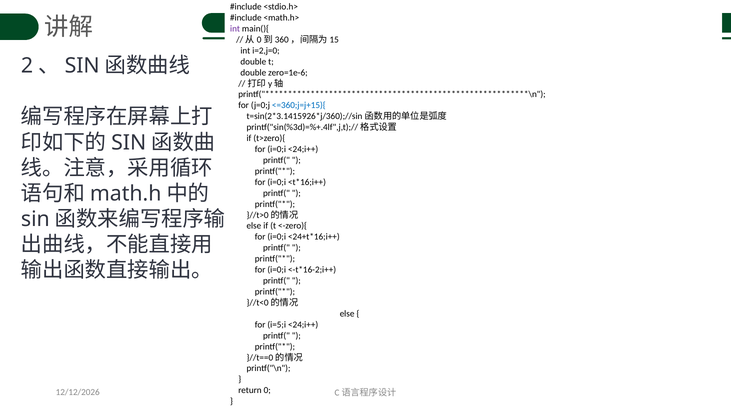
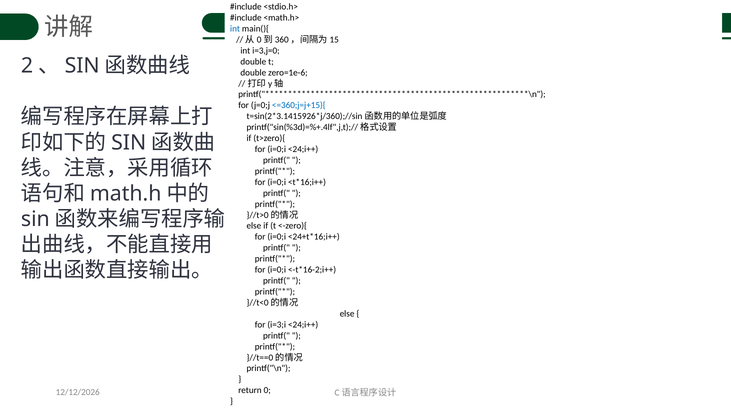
int at (235, 29) colour: purple -> blue
i=2,j=0: i=2,j=0 -> i=3,j=0
i=5;i: i=5;i -> i=3;i
